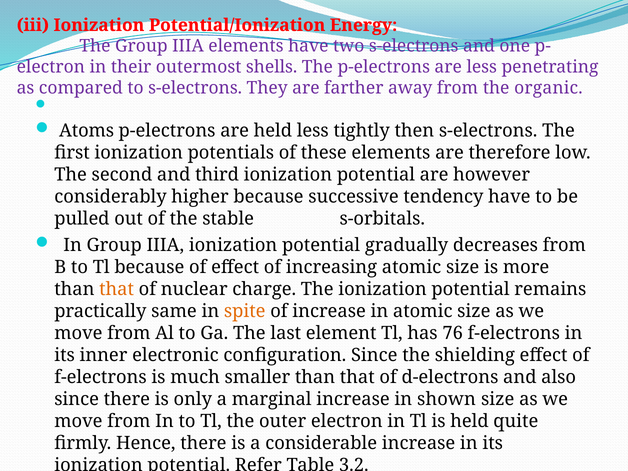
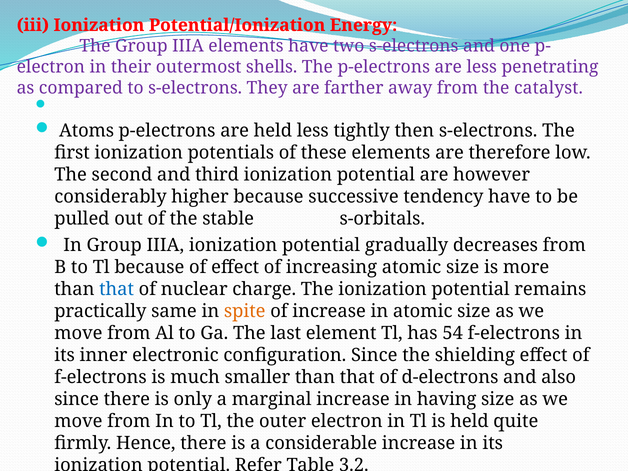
organic: organic -> catalyst
that at (117, 289) colour: orange -> blue
76: 76 -> 54
shown: shown -> having
